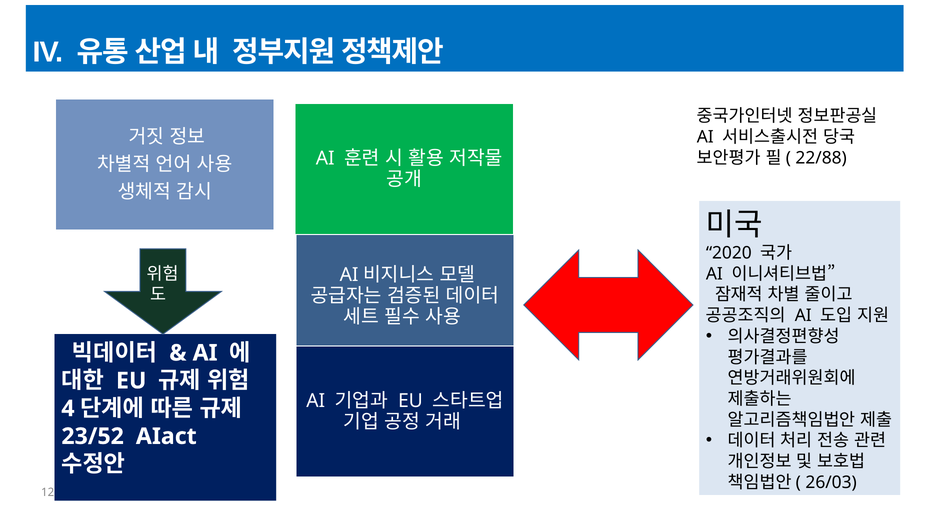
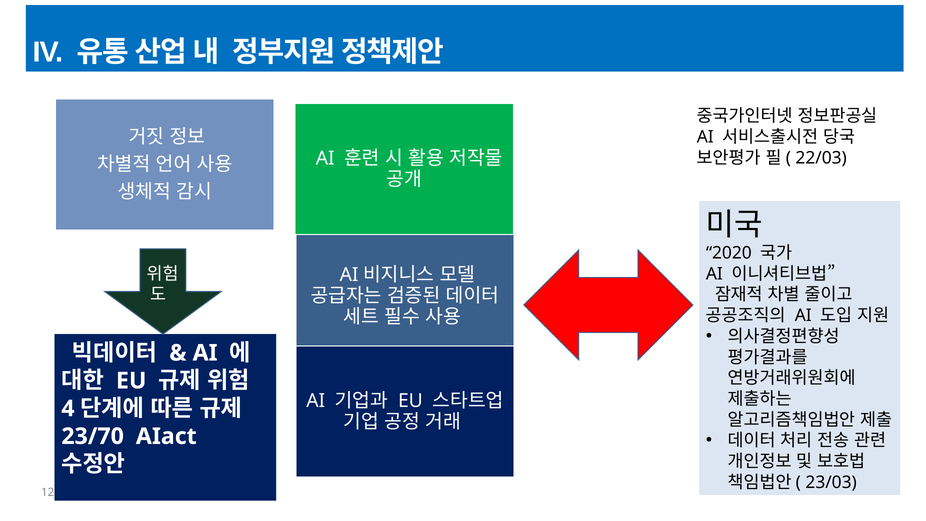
22/88: 22/88 -> 22/03
23/52: 23/52 -> 23/70
26/03: 26/03 -> 23/03
